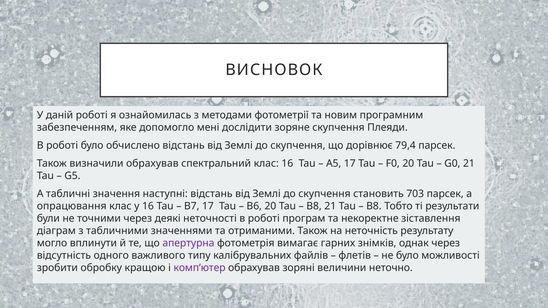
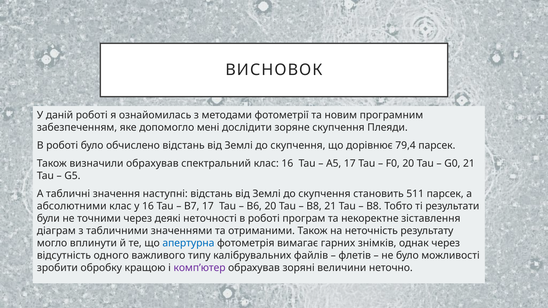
703: 703 -> 511
опрацювання: опрацювання -> абсолютними
апертурна colour: purple -> blue
